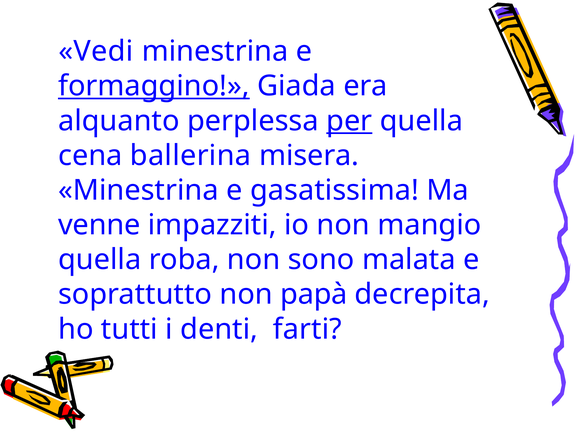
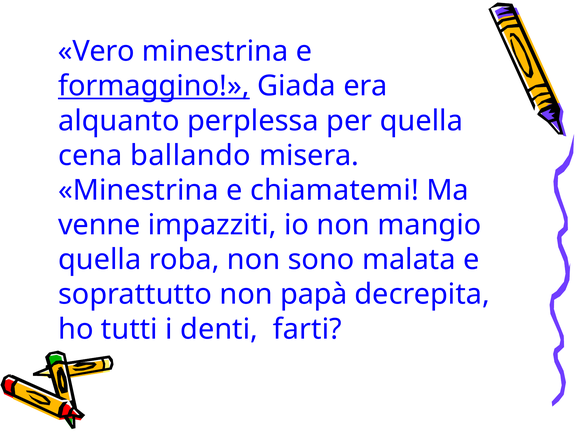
Vedi: Vedi -> Vero
per underline: present -> none
ballerina: ballerina -> ballando
gasatissima: gasatissima -> chiamatemi
